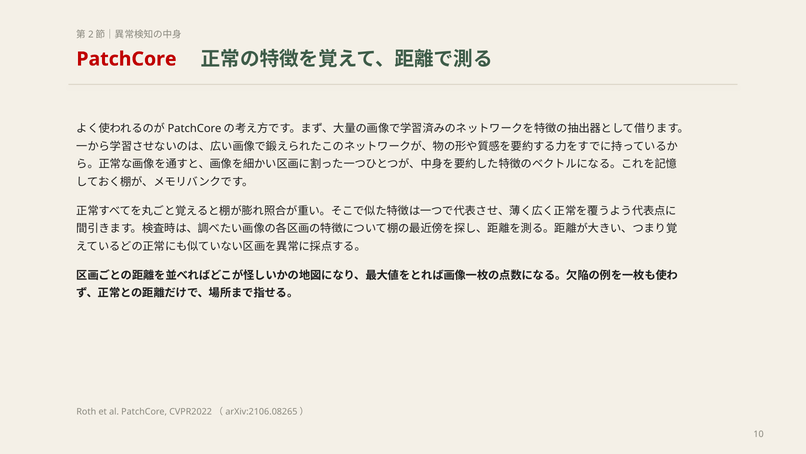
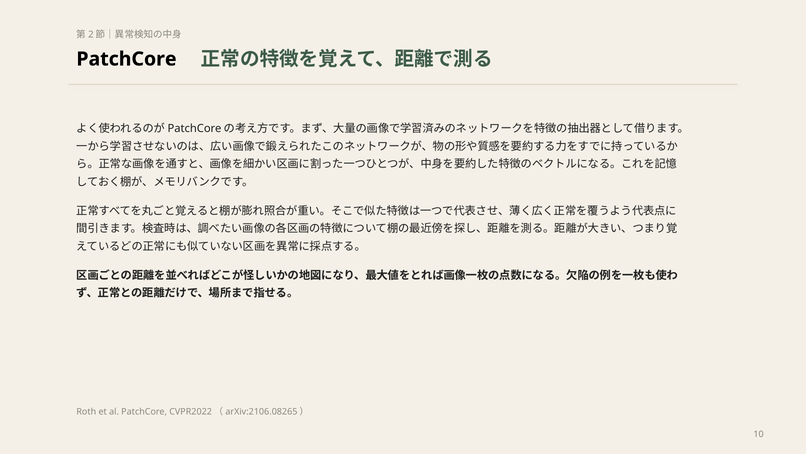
PatchCore at (126, 59) colour: red -> black
